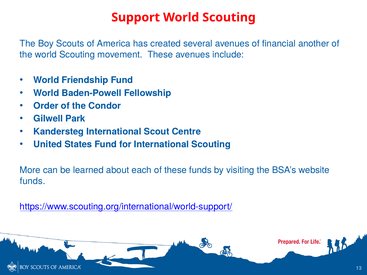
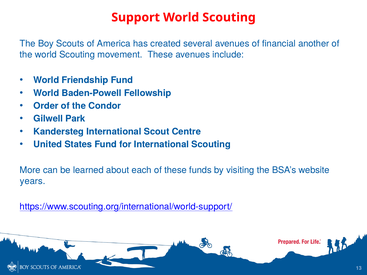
funds at (33, 181): funds -> years
